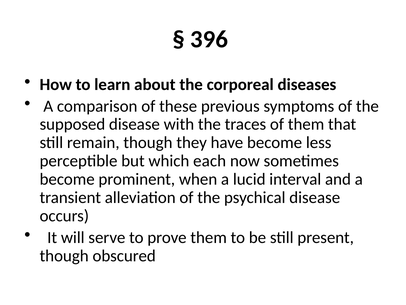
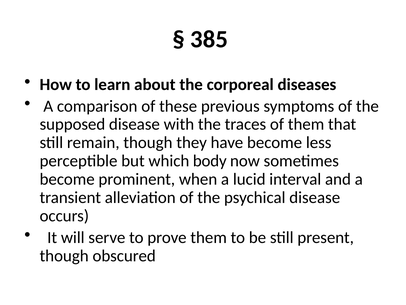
396: 396 -> 385
each: each -> body
